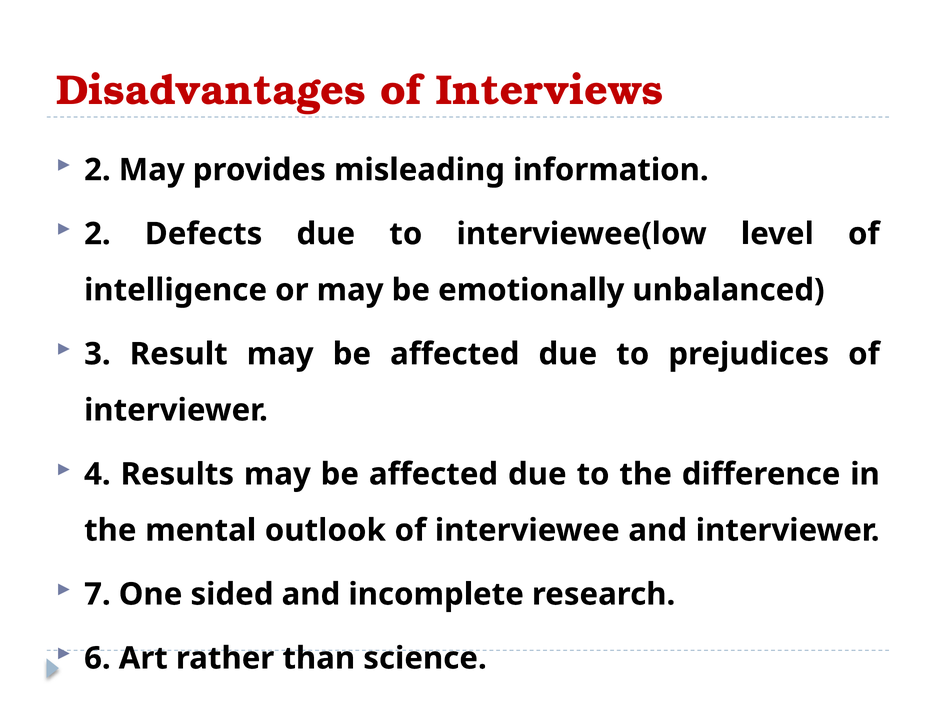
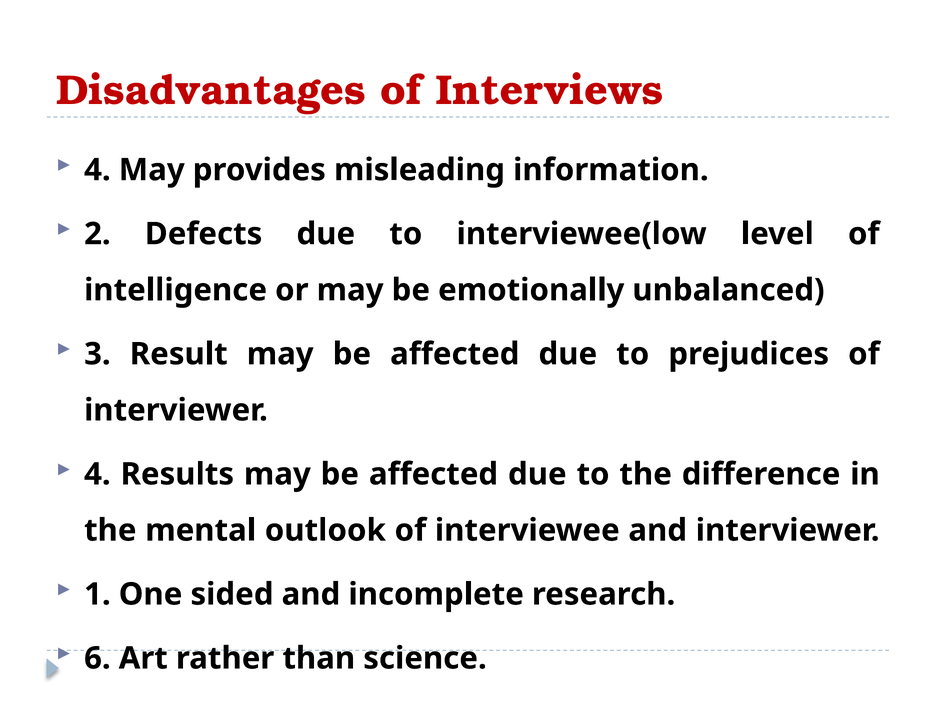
2 at (97, 170): 2 -> 4
7: 7 -> 1
